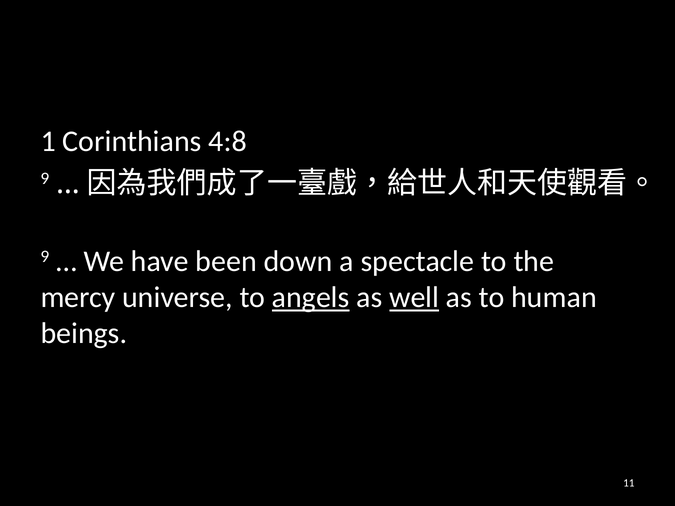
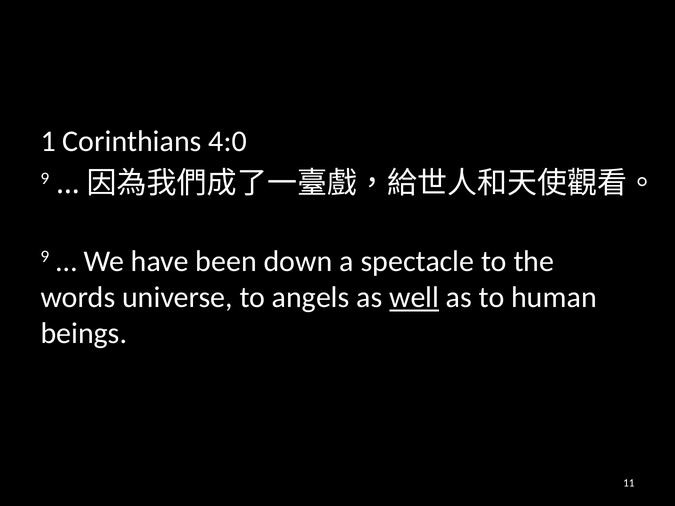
4:8: 4:8 -> 4:0
mercy: mercy -> words
angels underline: present -> none
